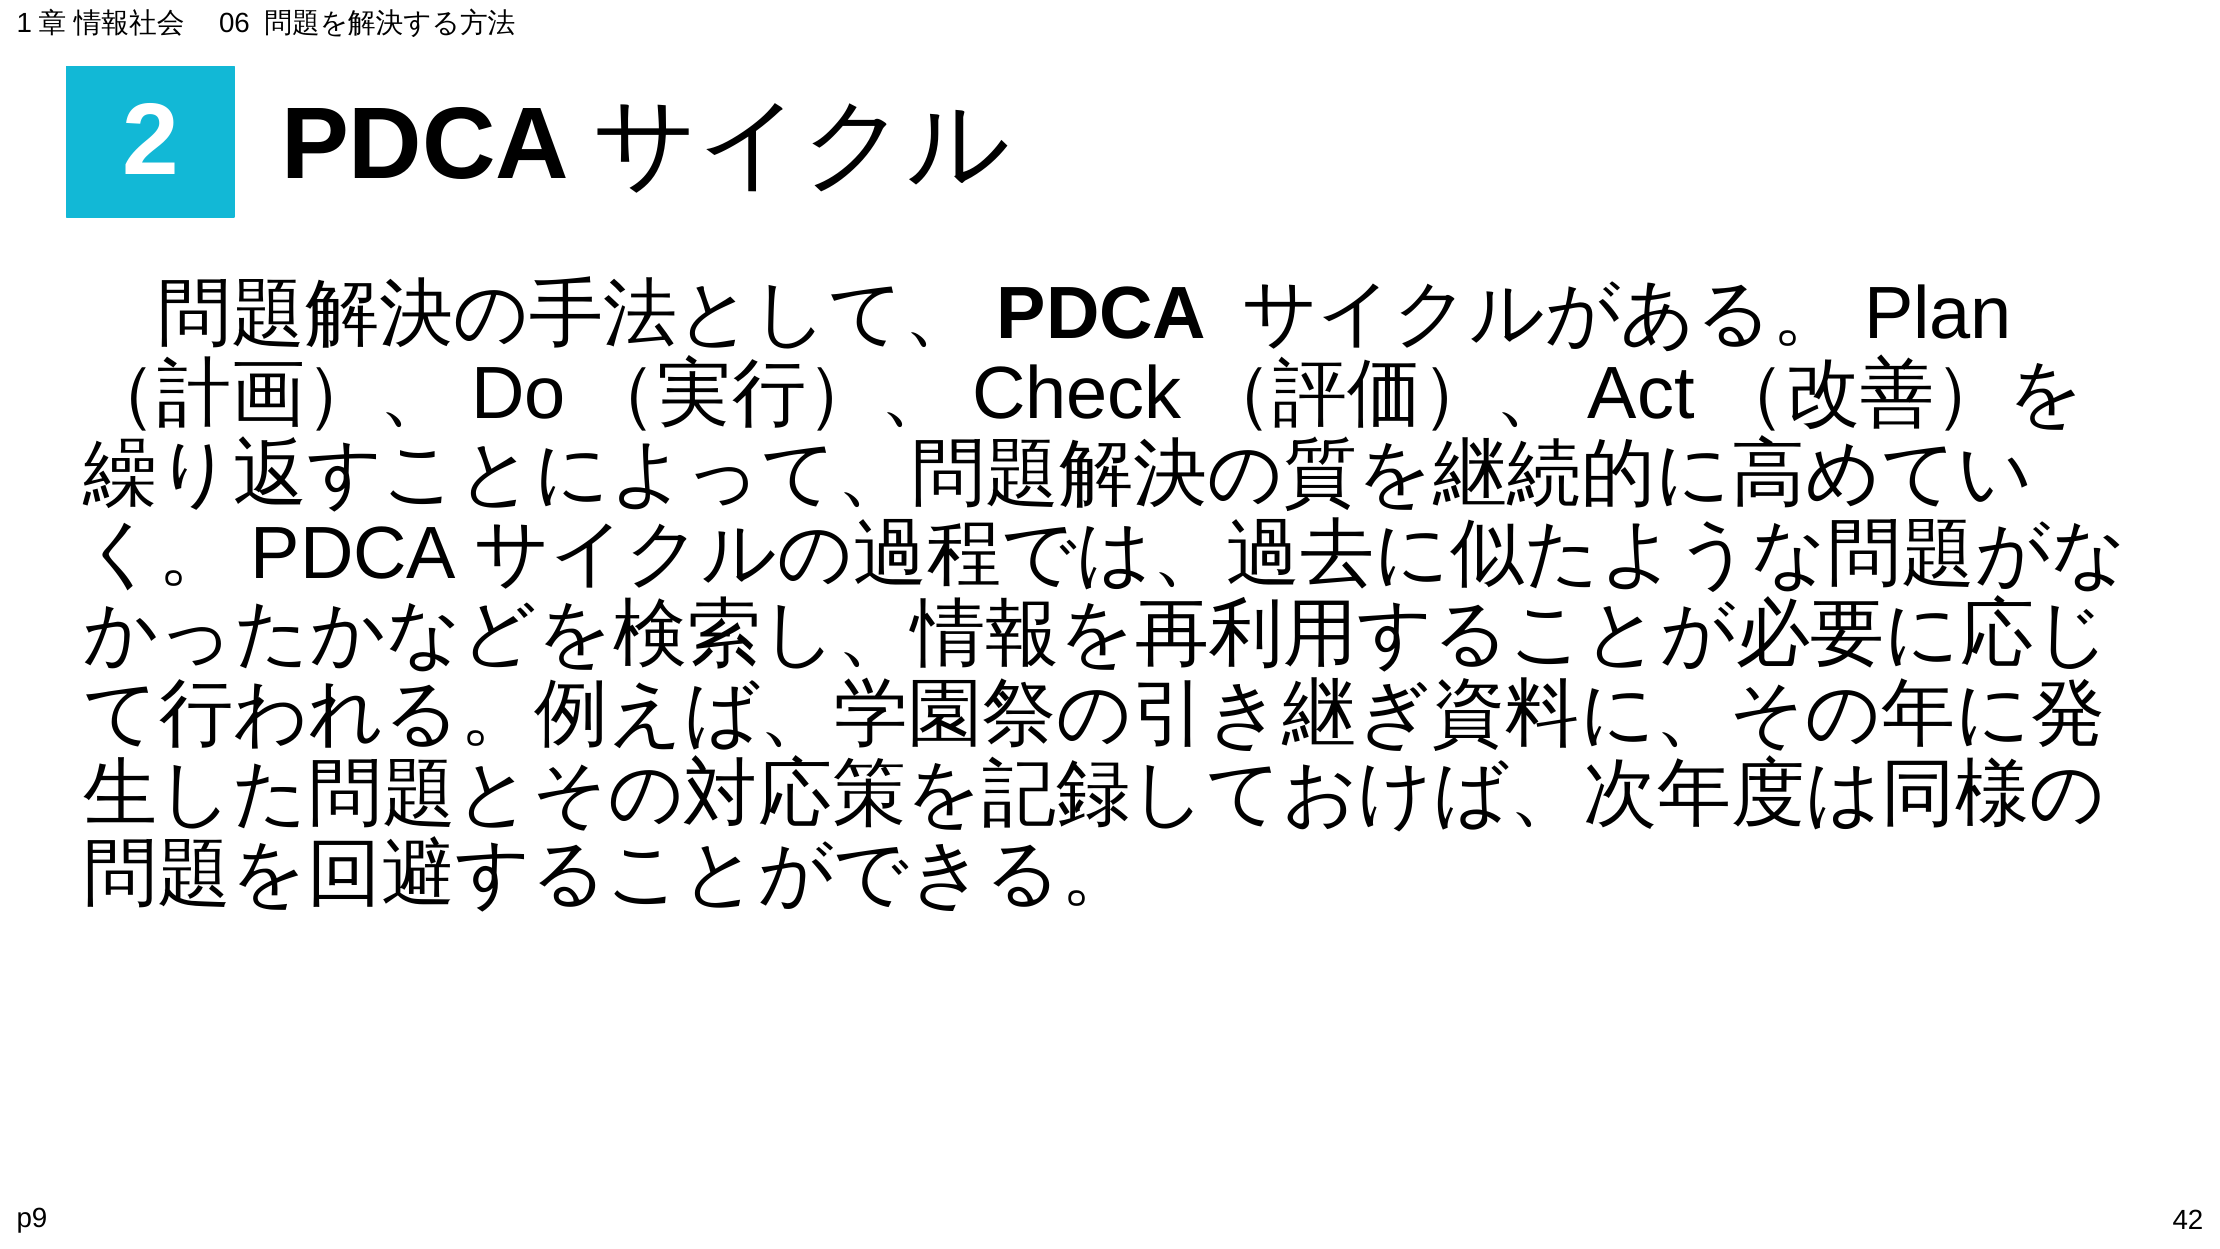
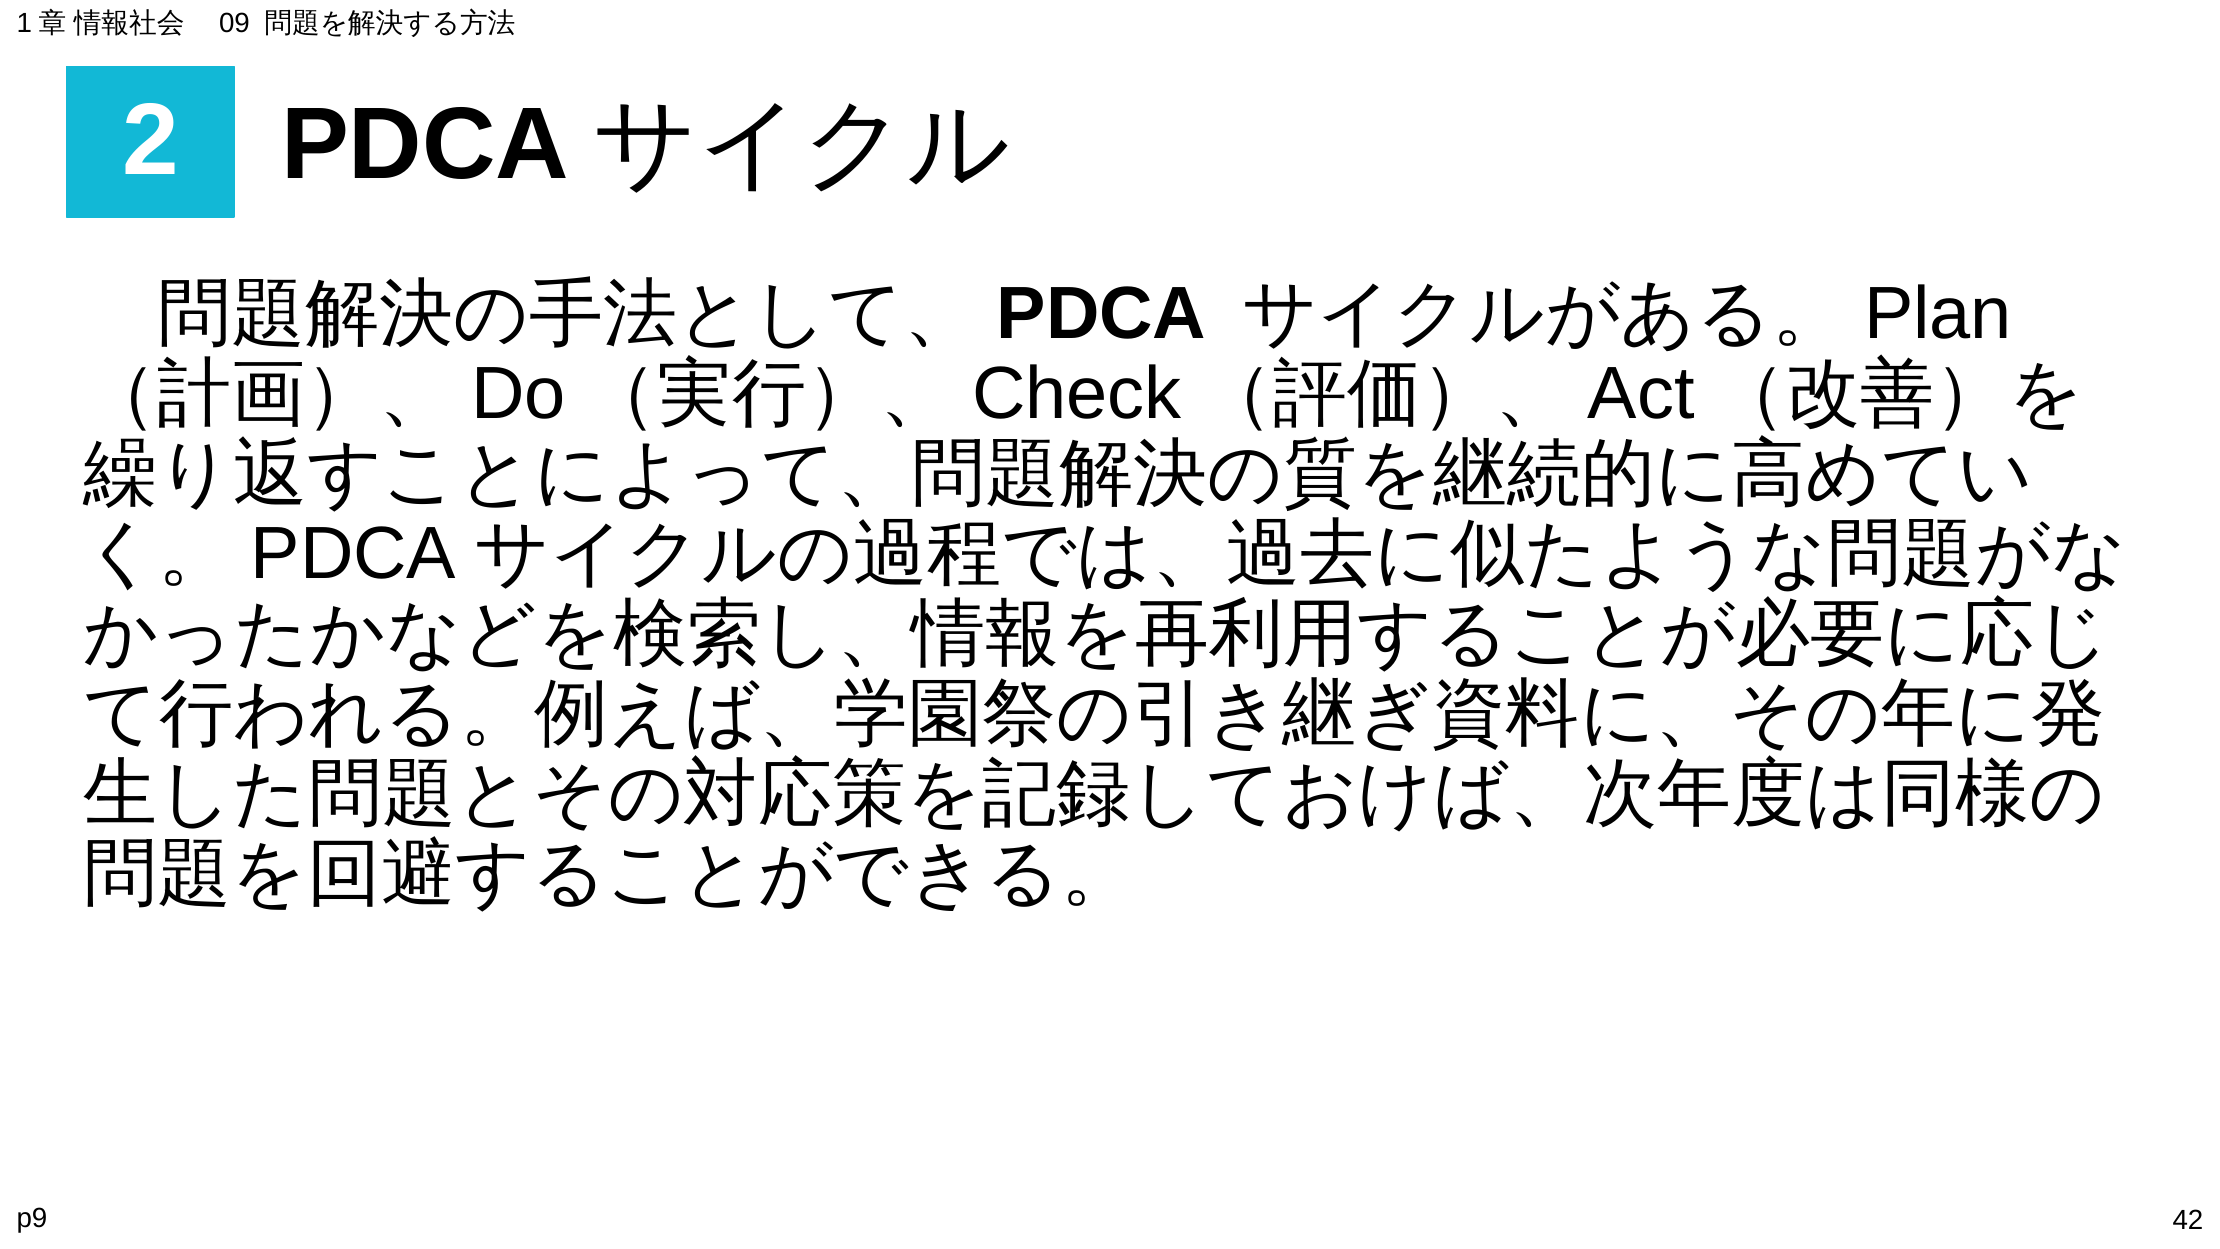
06: 06 -> 09
